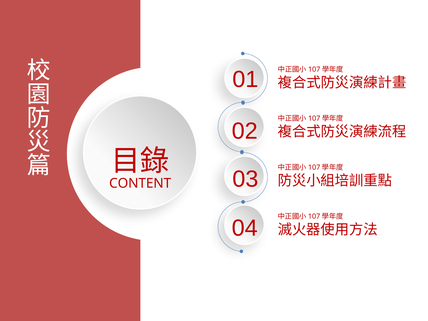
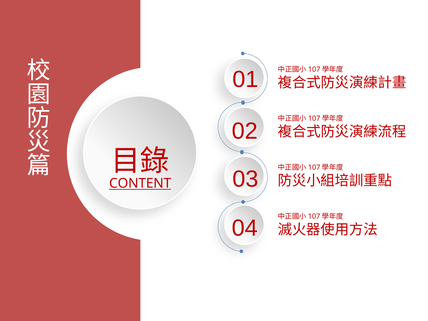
CONTENT underline: none -> present
